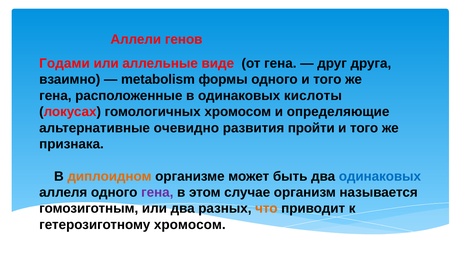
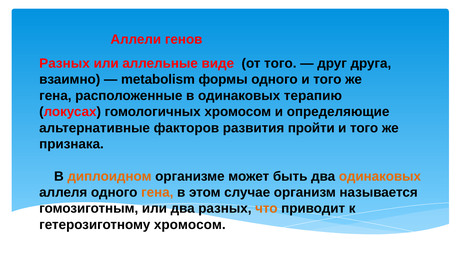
Годами at (65, 63): Годами -> Разных
от гена: гена -> того
кислоты: кислоты -> терапию
очевидно: очевидно -> факторов
одинаковых at (380, 176) colour: blue -> orange
гена at (157, 192) colour: purple -> orange
